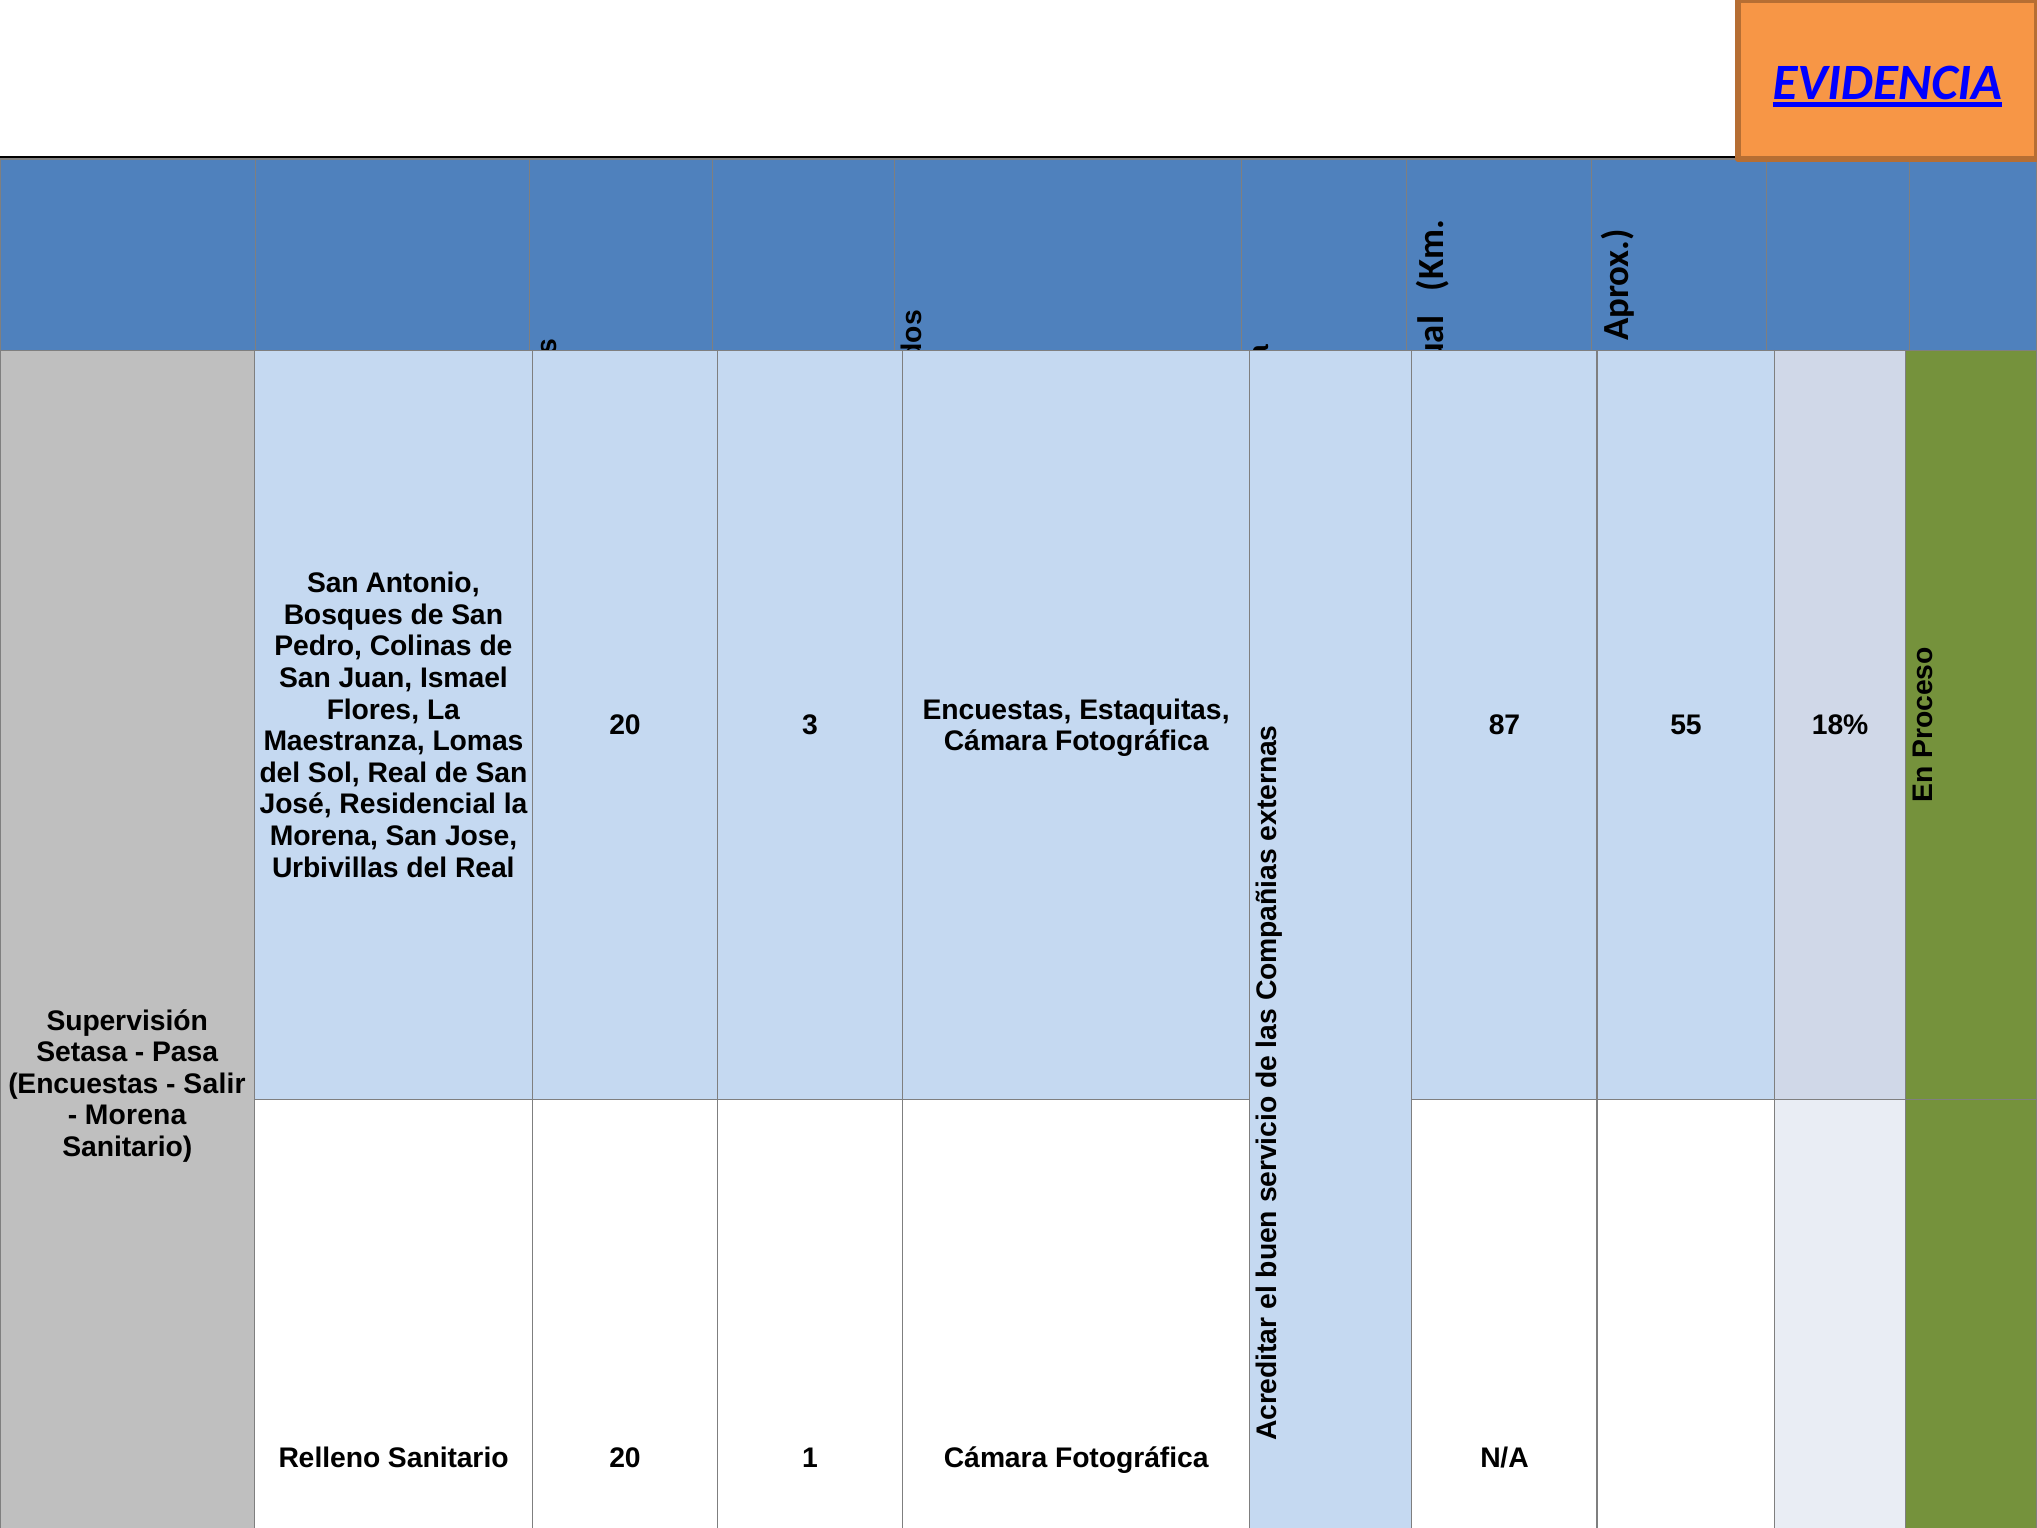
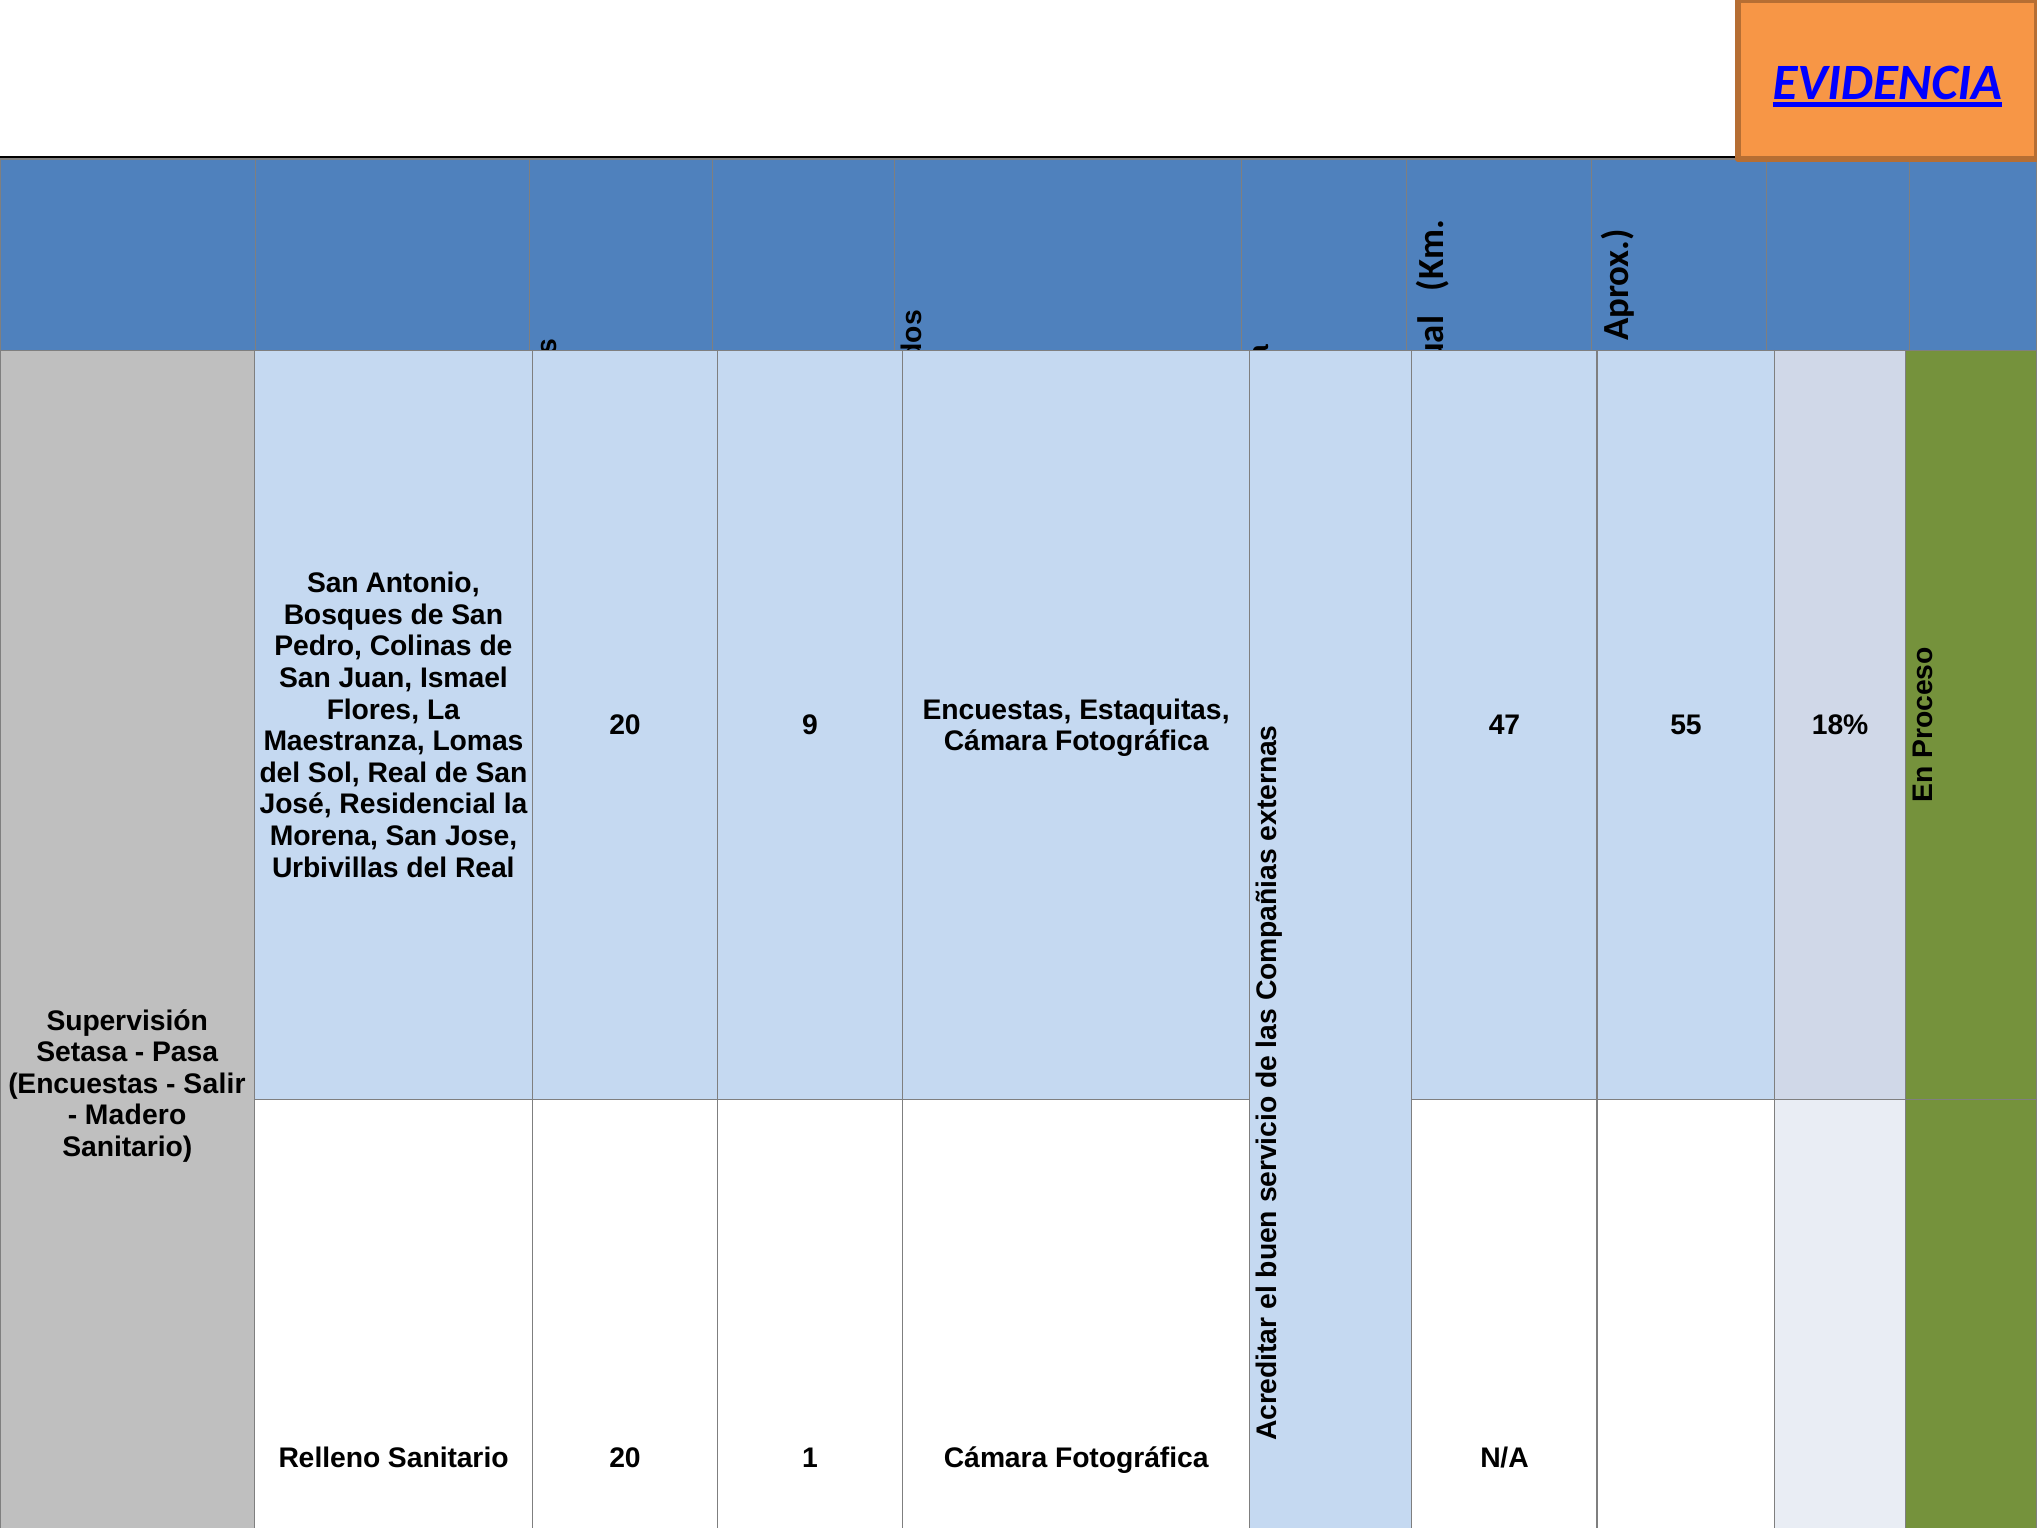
3: 3 -> 9
87: 87 -> 47
Morena at (136, 1115): Morena -> Madero
